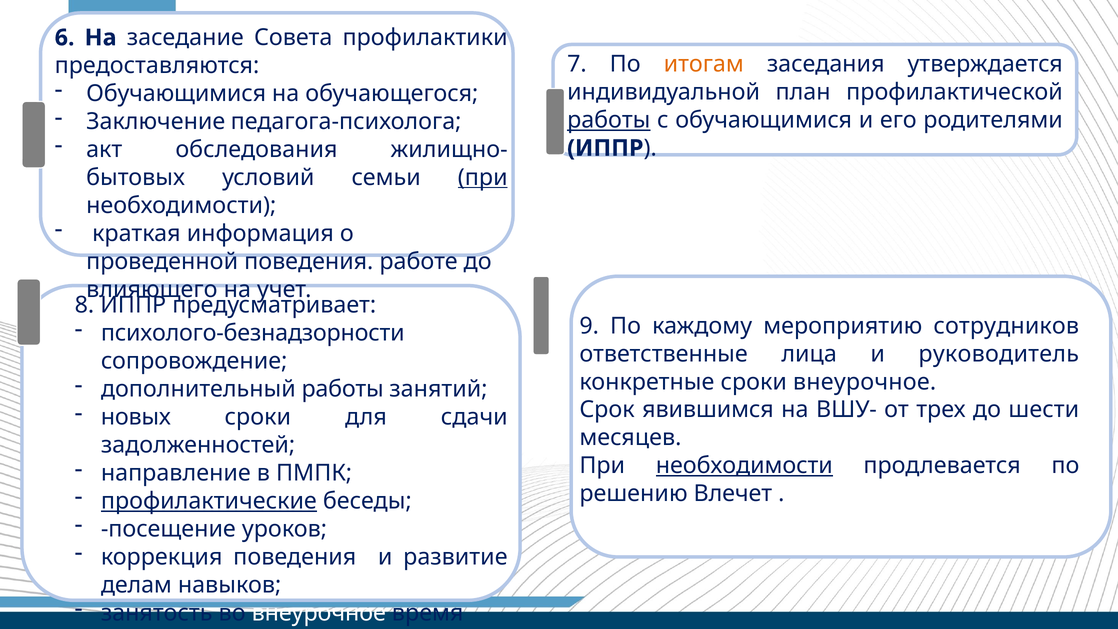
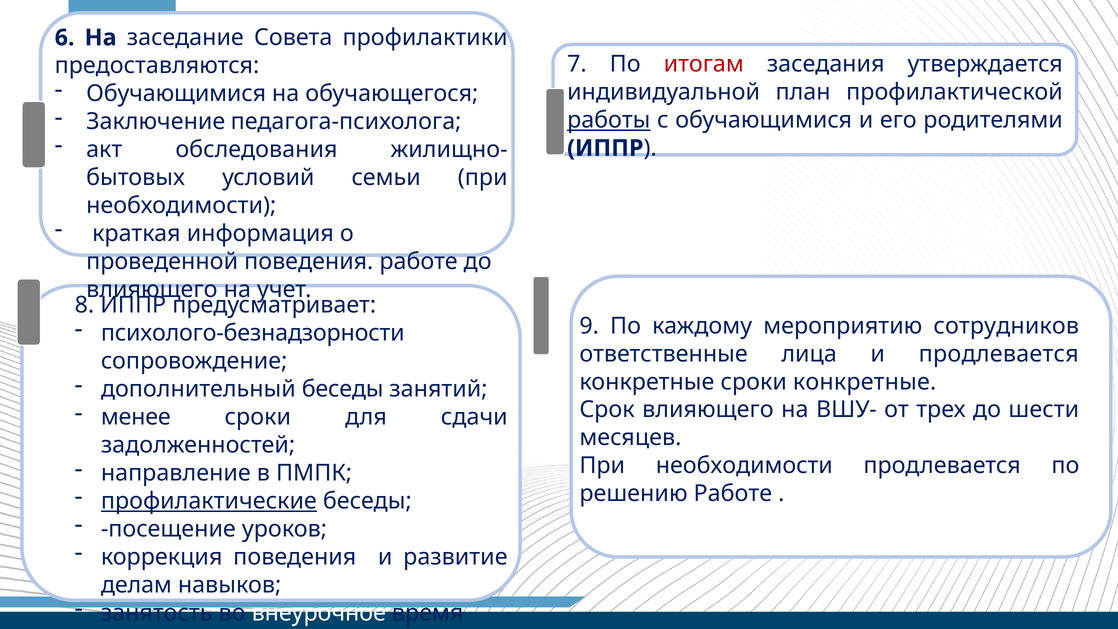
итогам colour: orange -> red
при at (483, 177) underline: present -> none
и руководитель: руководитель -> продлевается
сроки внеурочное: внеурочное -> конкретные
дополнительный работы: работы -> беседы
Срок явившимся: явившимся -> влияющего
новых: новых -> менее
необходимости at (744, 466) underline: present -> none
решению Влечет: Влечет -> Работе
